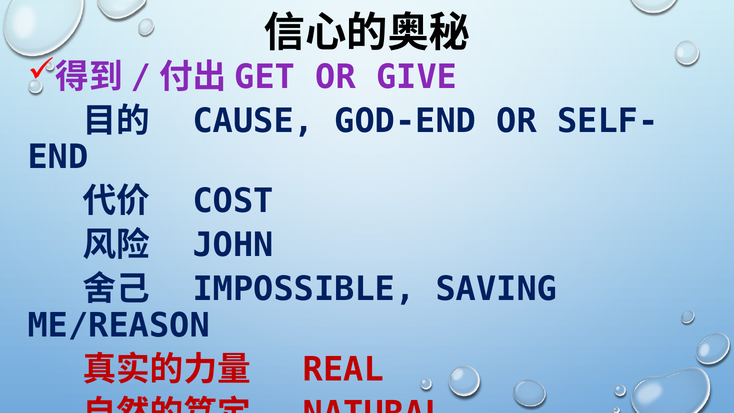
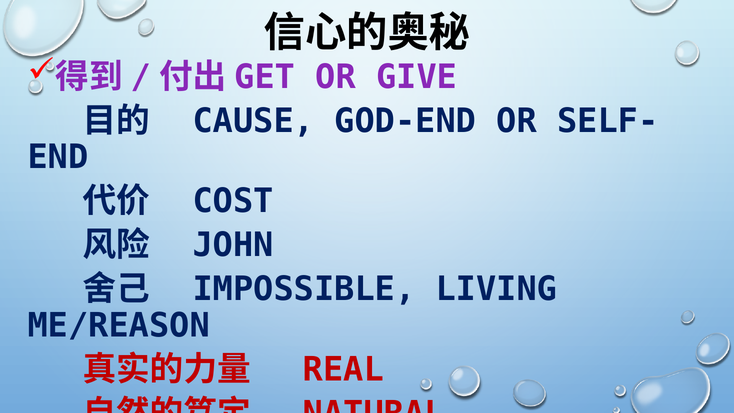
SAVING: SAVING -> LIVING
